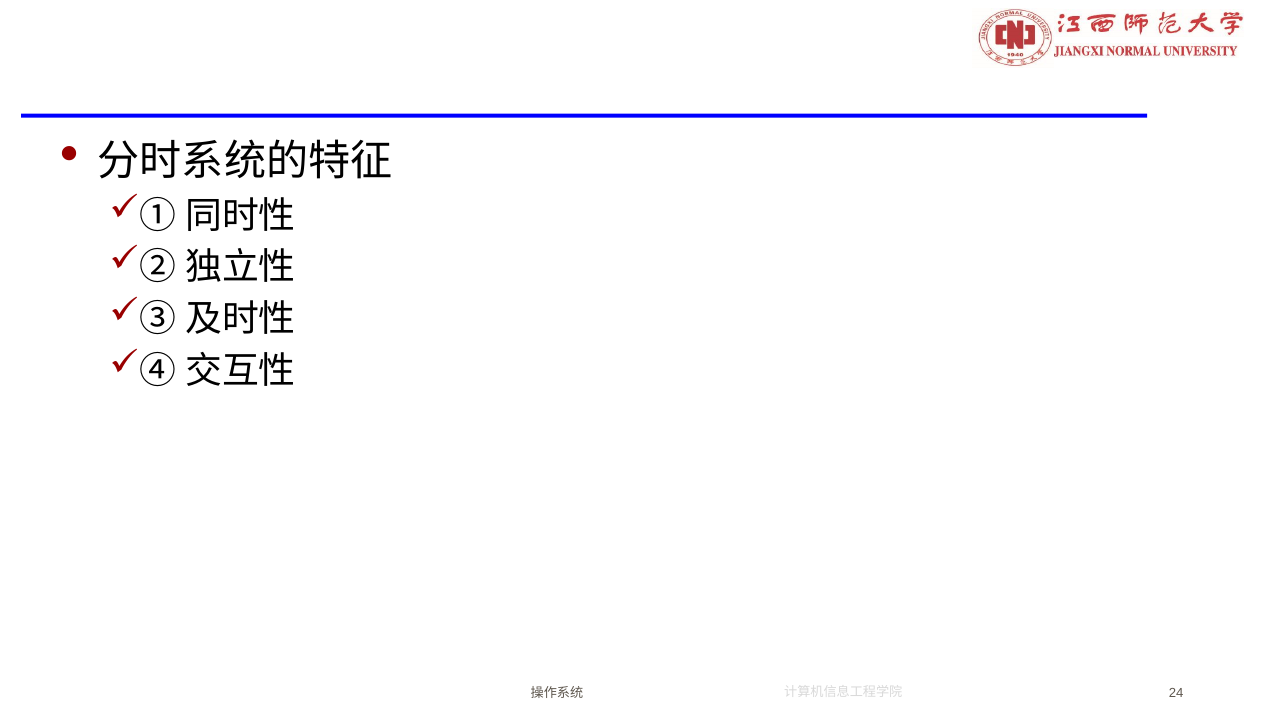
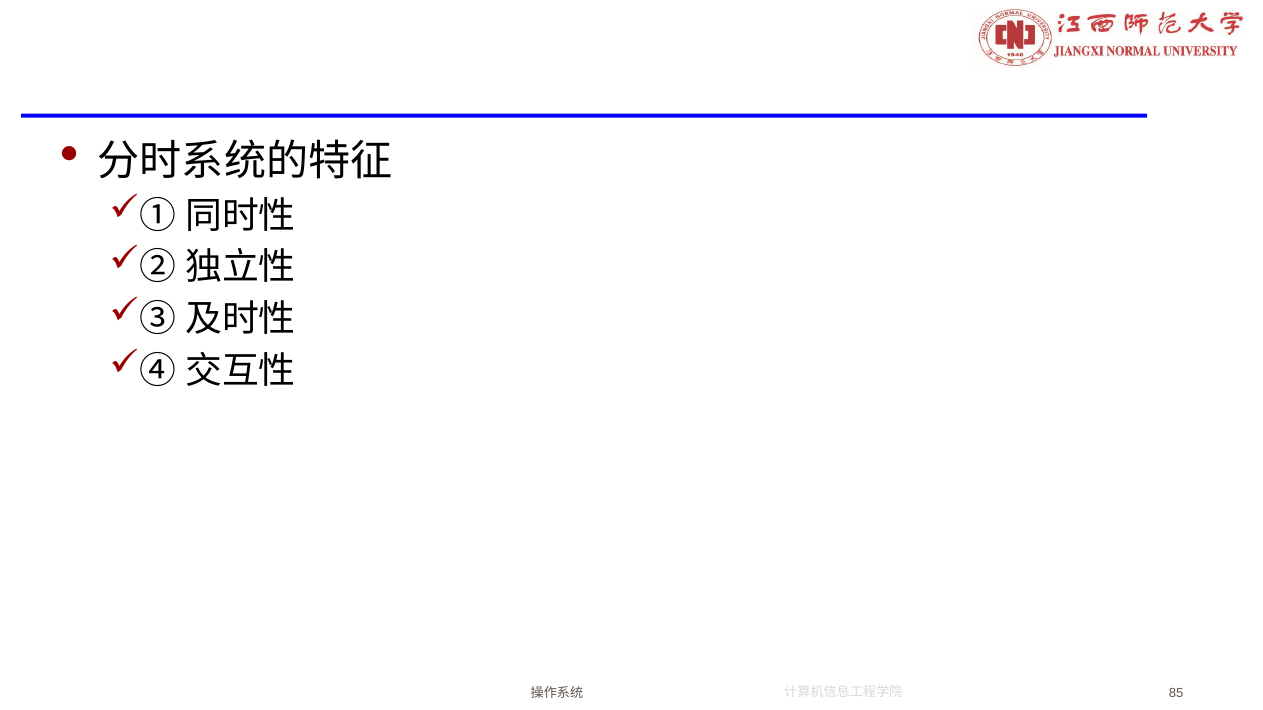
24: 24 -> 85
